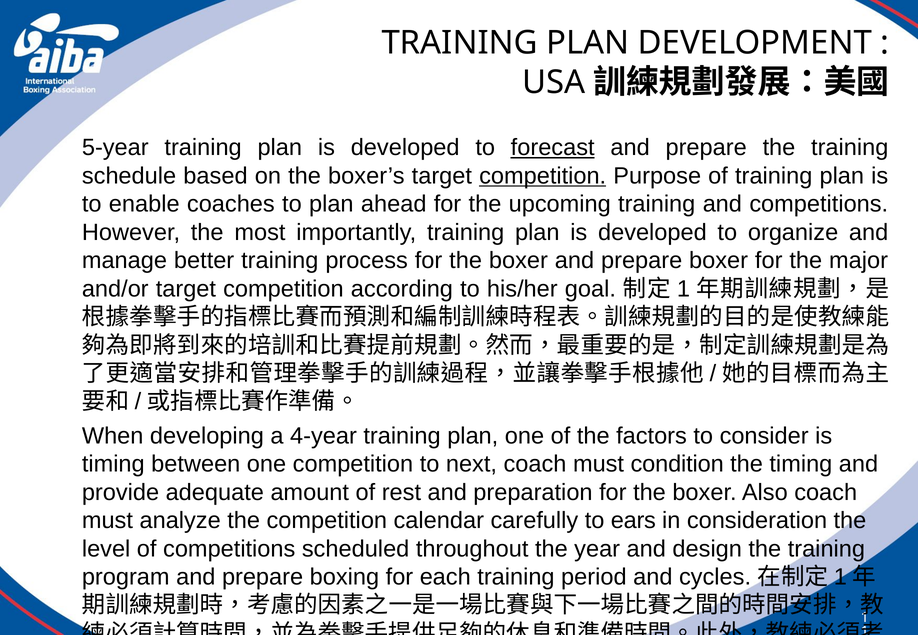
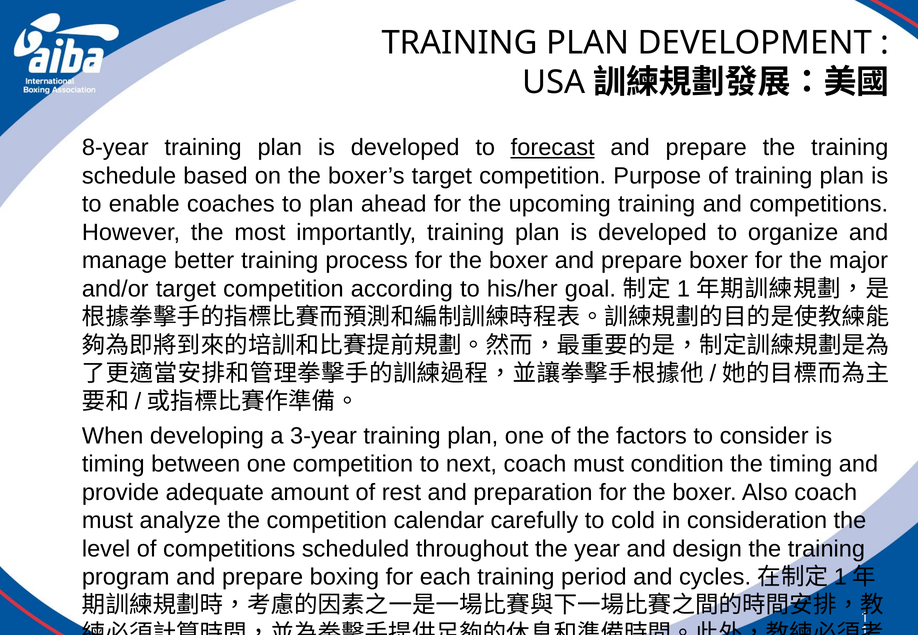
5-year: 5-year -> 8-year
competition at (543, 176) underline: present -> none
4-year: 4-year -> 3-year
ears: ears -> cold
